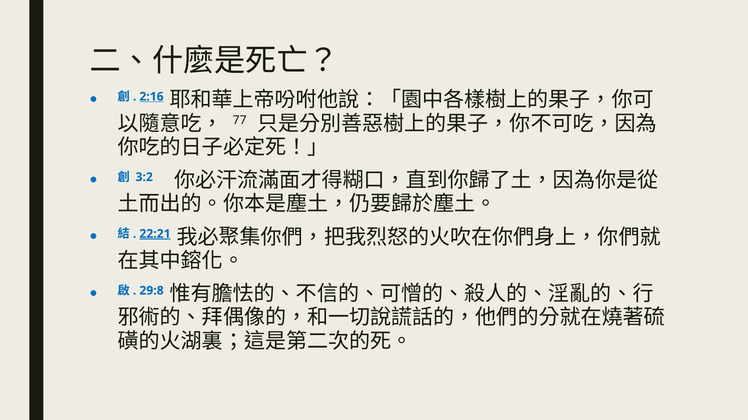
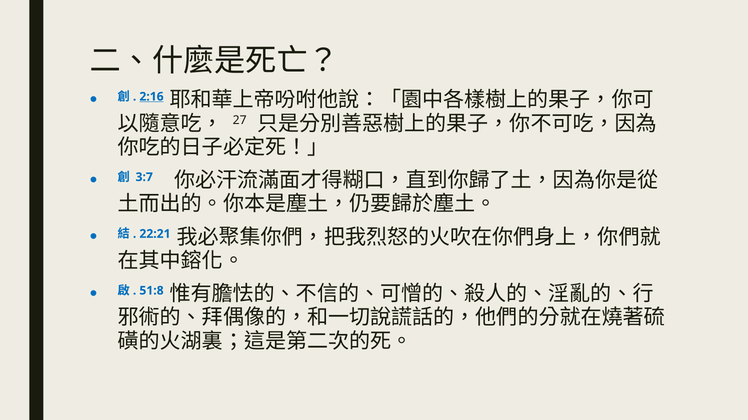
77: 77 -> 27
3:2: 3:2 -> 3:7
22:21 underline: present -> none
29:8: 29:8 -> 51:8
